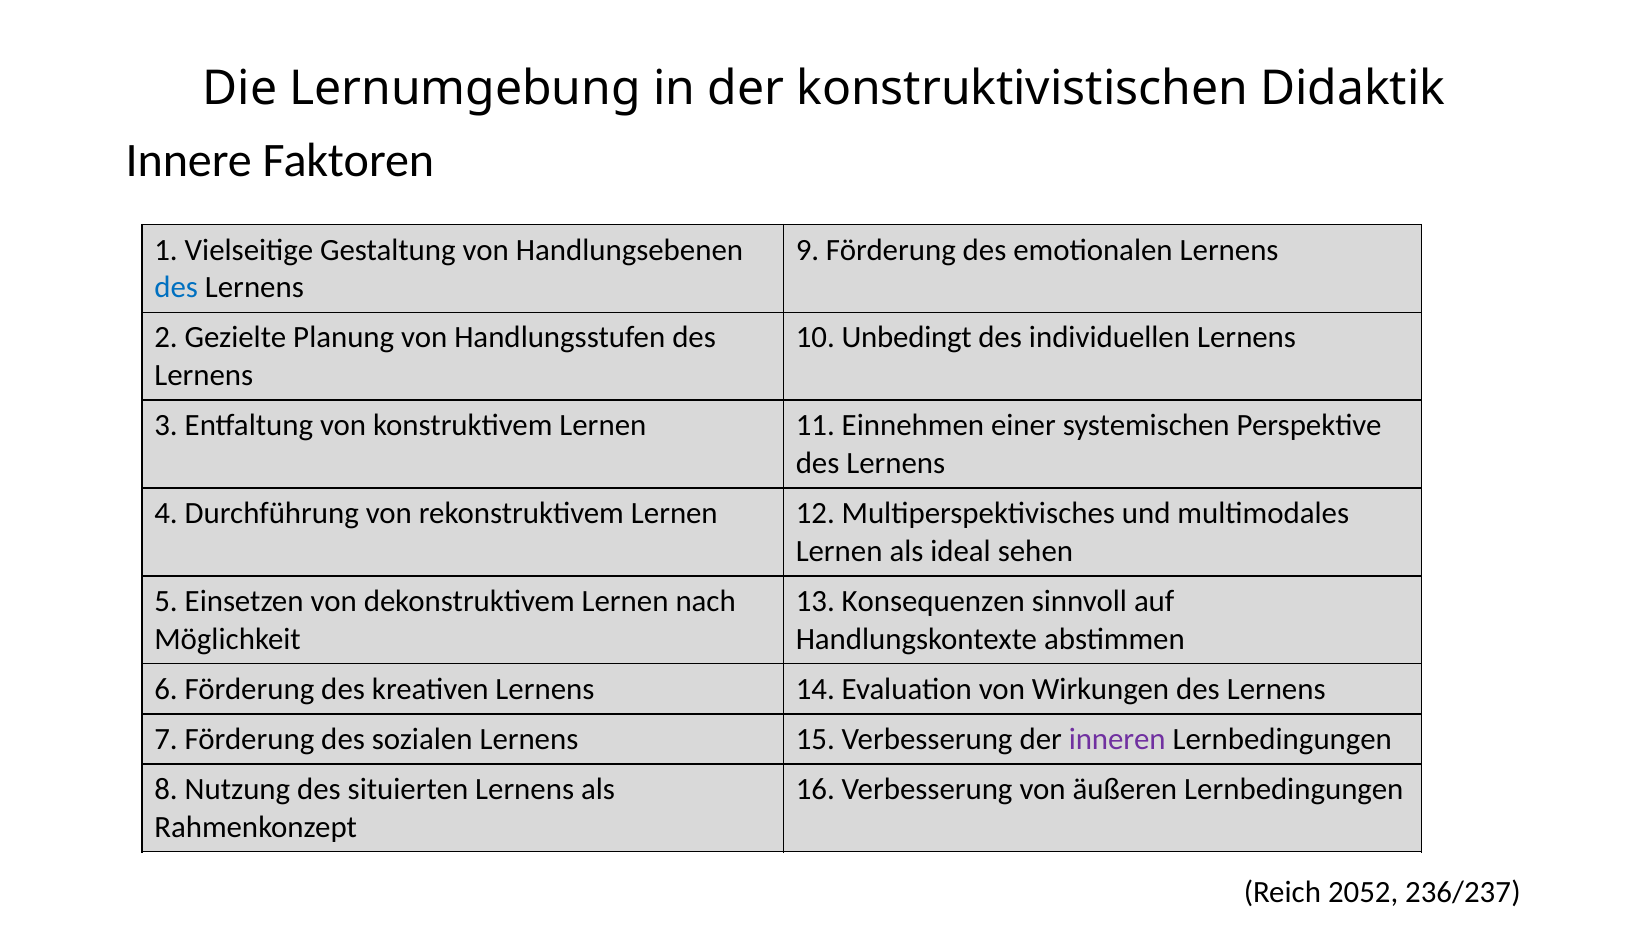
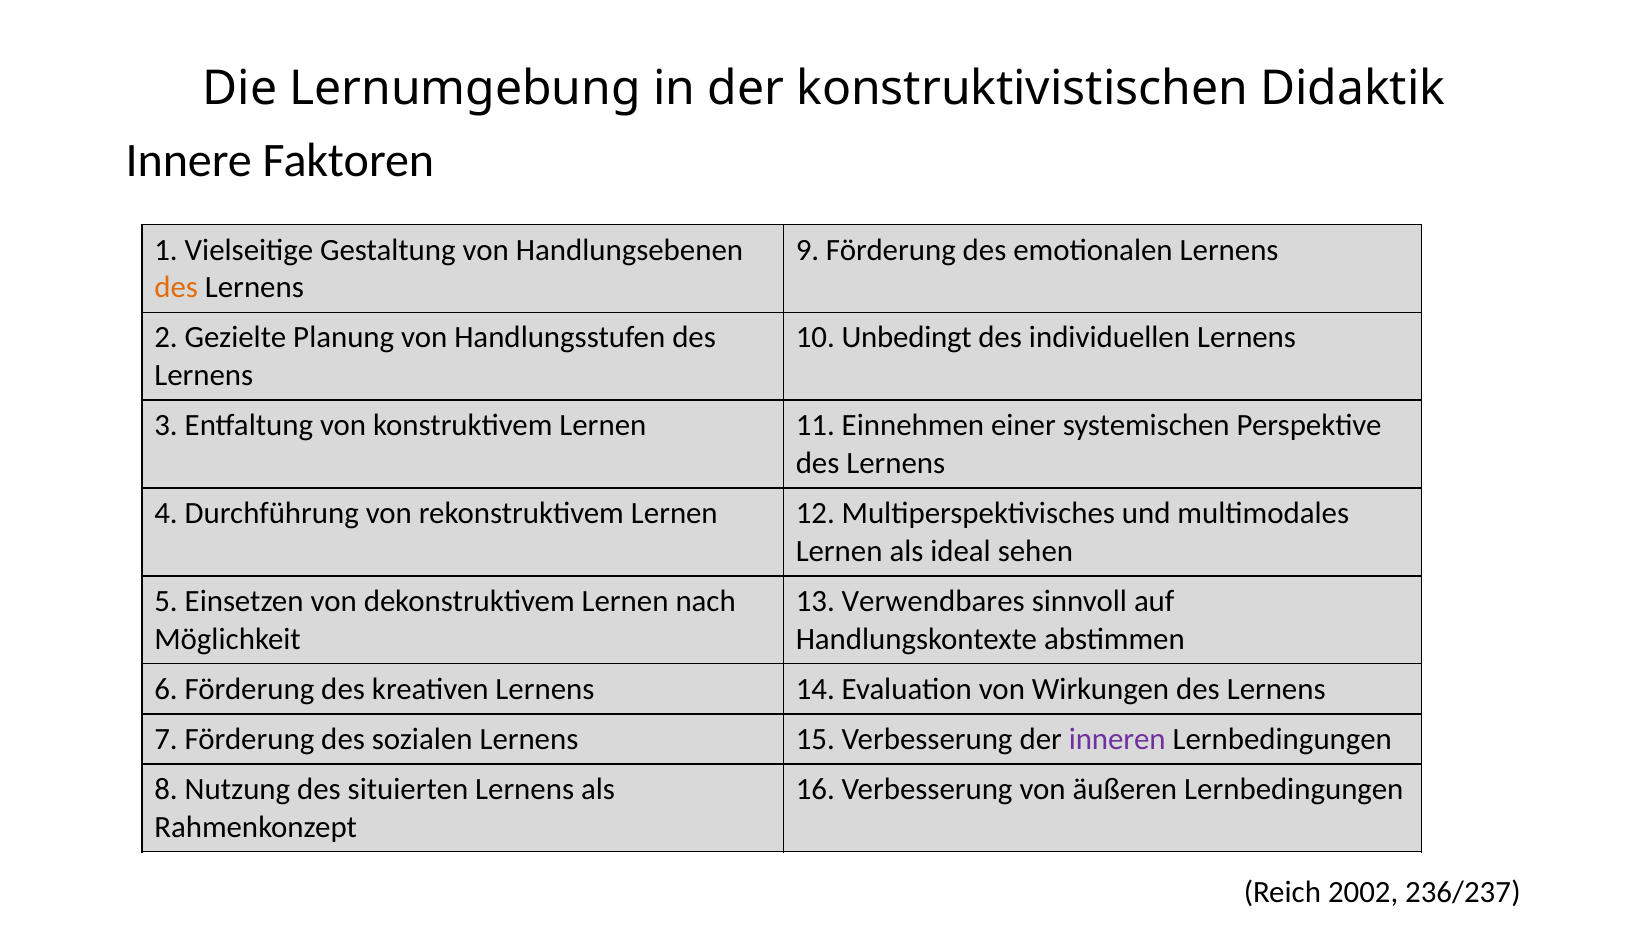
des at (176, 288) colour: blue -> orange
Konsequenzen: Konsequenzen -> Verwendbares
2052: 2052 -> 2002
